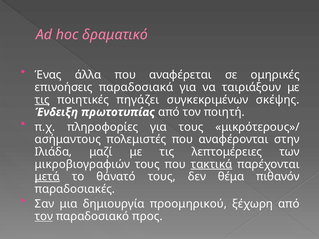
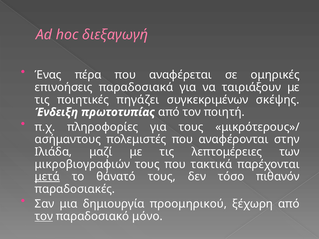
δραματικό: δραματικό -> διεξαγωγή
άλλα: άλλα -> πέρα
τις at (42, 100) underline: present -> none
τακτικά underline: present -> none
θέμα: θέμα -> τόσο
προς: προς -> μόνο
